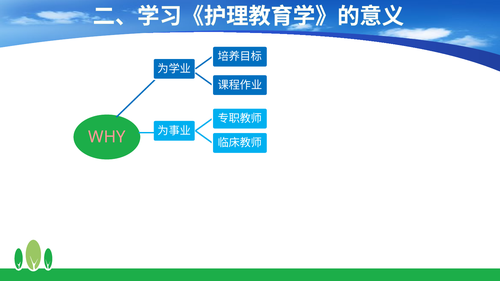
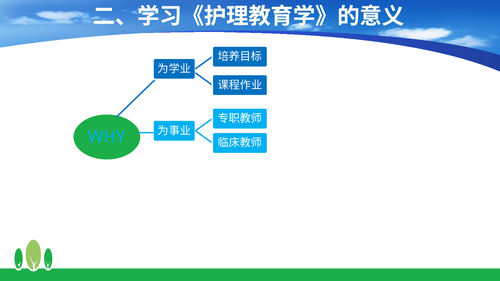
WHY colour: pink -> light blue
